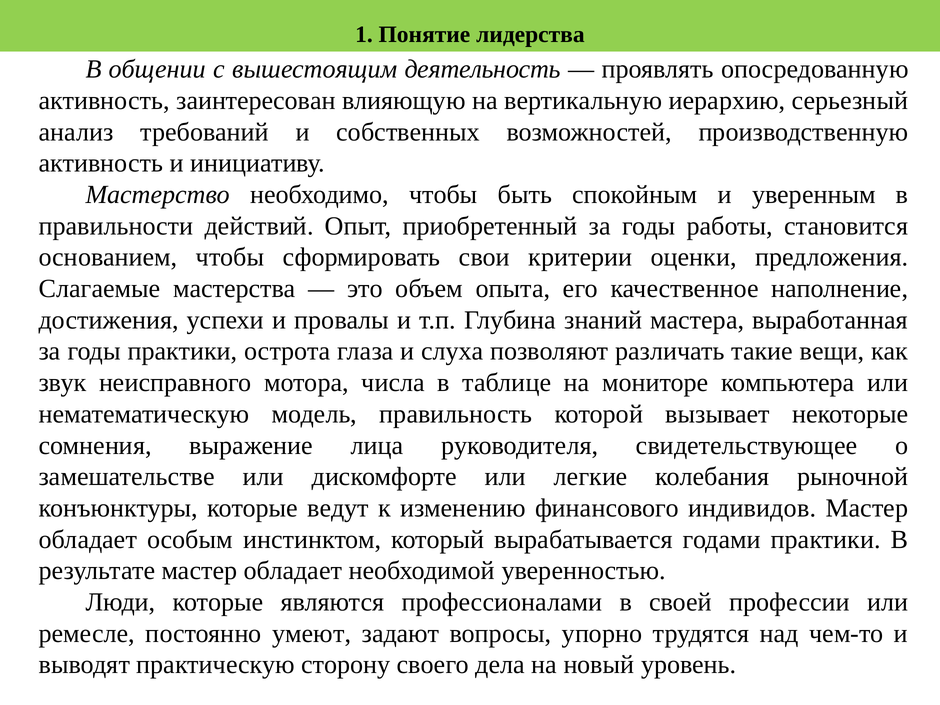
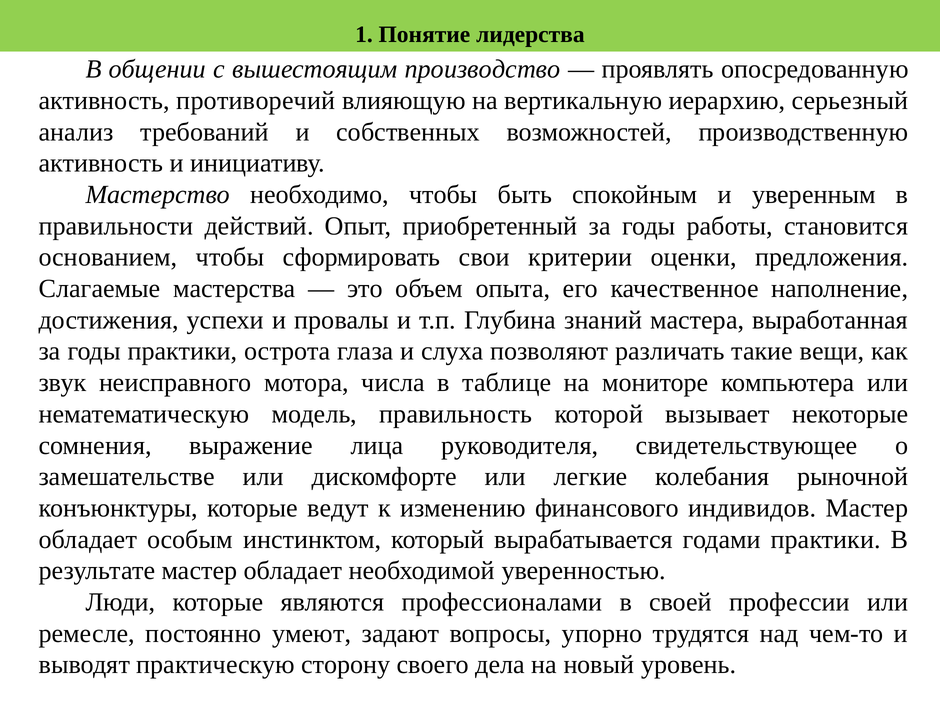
деятельность: деятельность -> производство
заинтересован: заинтересован -> противоречий
